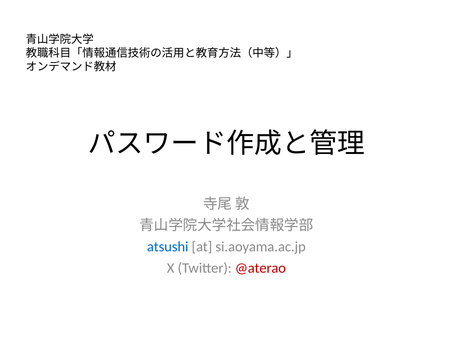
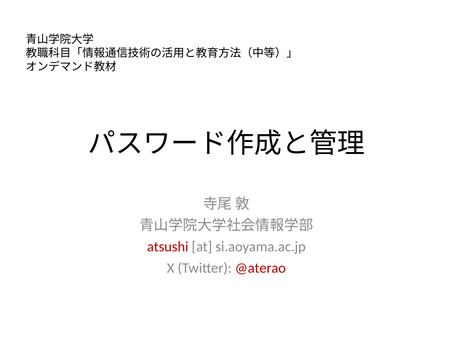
atsushi colour: blue -> red
